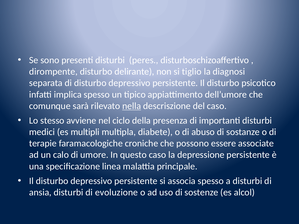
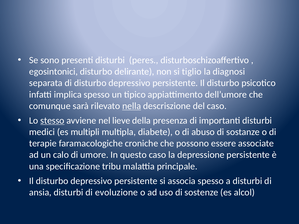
dirompente: dirompente -> egosintonici
stesso underline: none -> present
ciclo: ciclo -> lieve
linea: linea -> tribu
